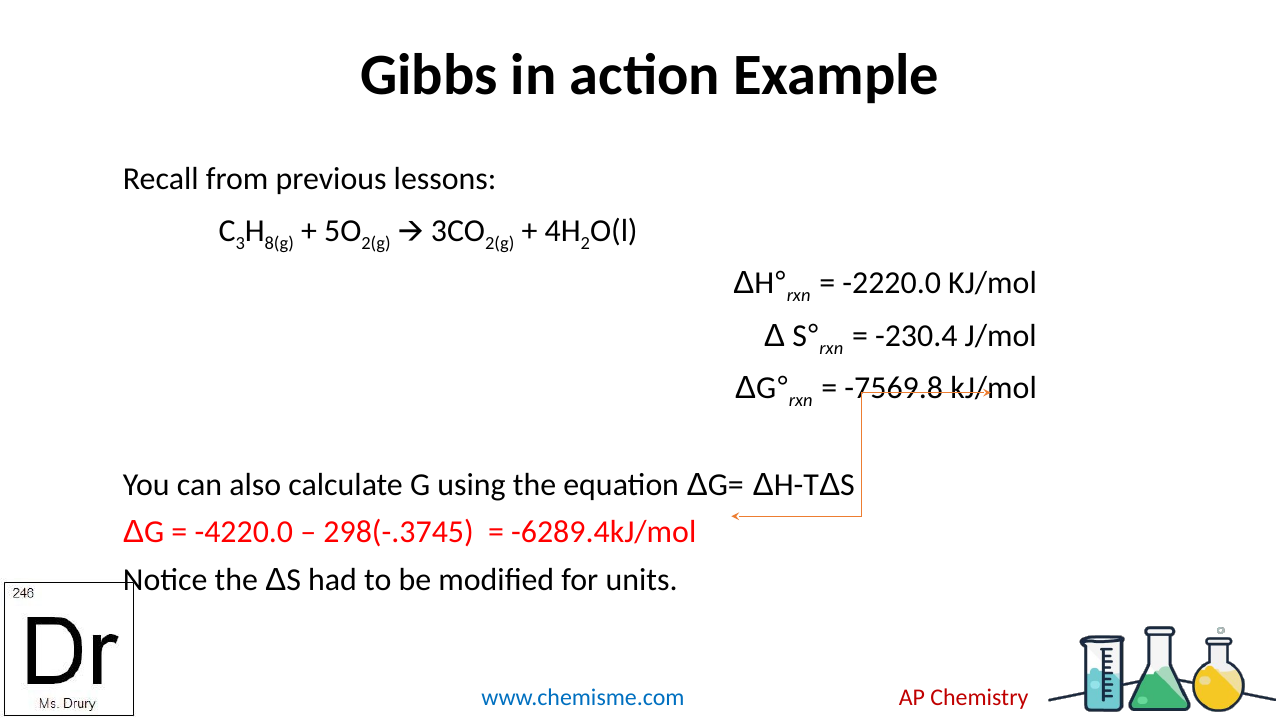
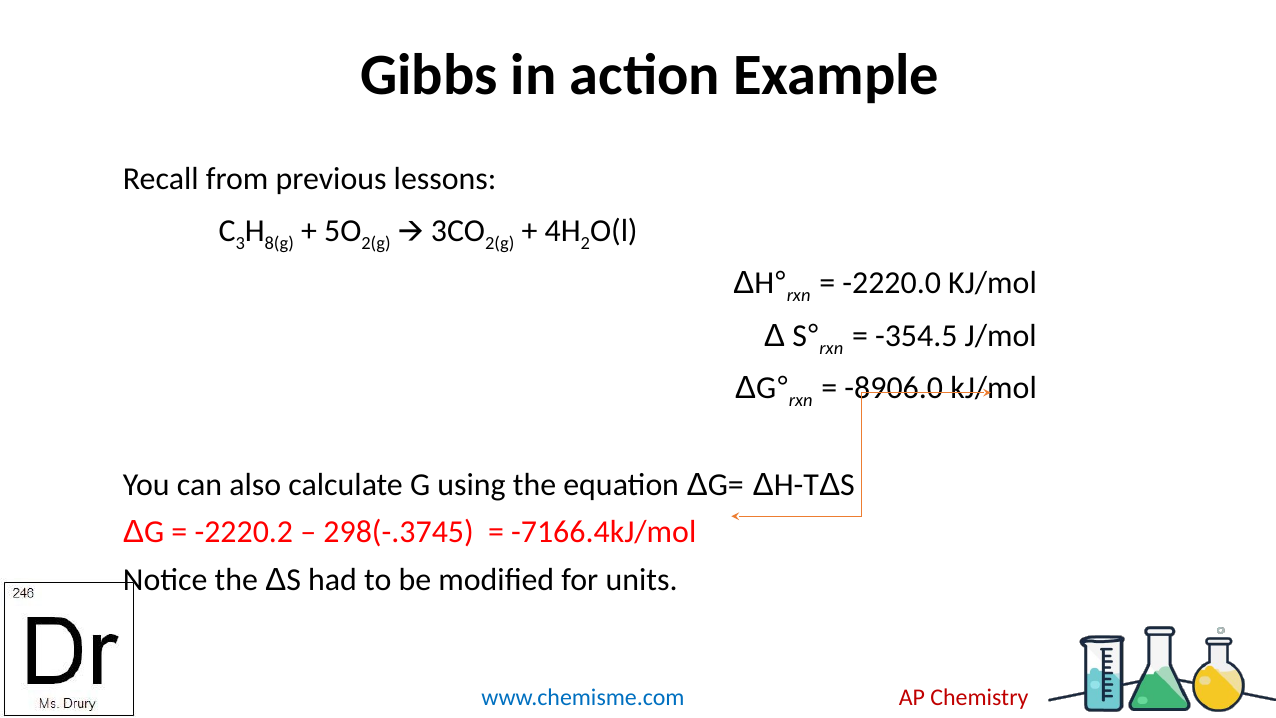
-230.4: -230.4 -> -354.5
-7569.8: -7569.8 -> -8906.0
-4220.0: -4220.0 -> -2220.2
-6289.4kJ/mol: -6289.4kJ/mol -> -7166.4kJ/mol
